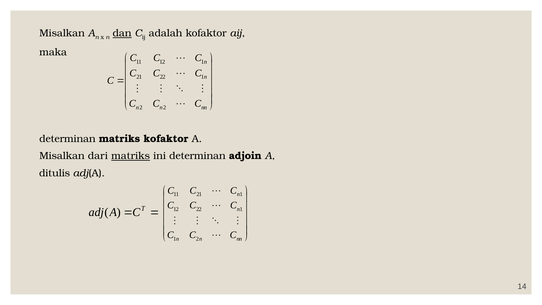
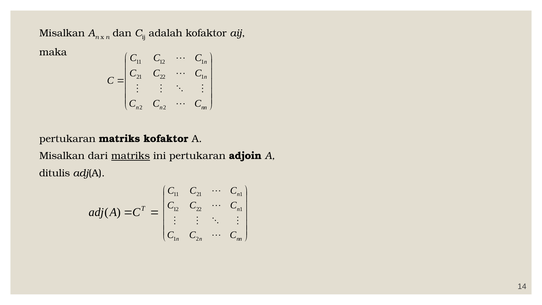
dan underline: present -> none
determinan at (67, 139): determinan -> pertukaran
ini determinan: determinan -> pertukaran
